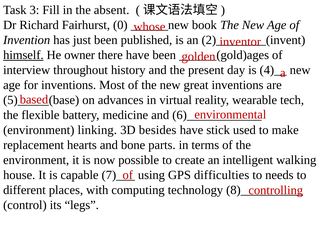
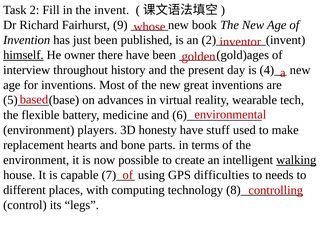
3: 3 -> 2
absent: absent -> invent
0: 0 -> 9
linking: linking -> players
besides: besides -> honesty
stick: stick -> stuff
walking underline: none -> present
